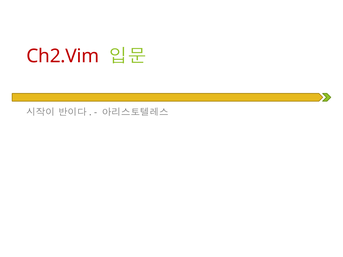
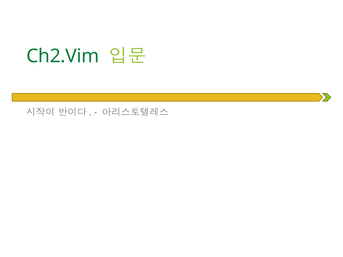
Ch2.Vim colour: red -> green
